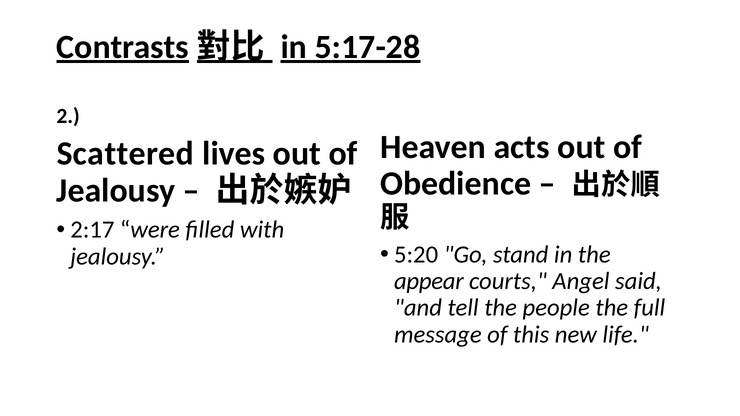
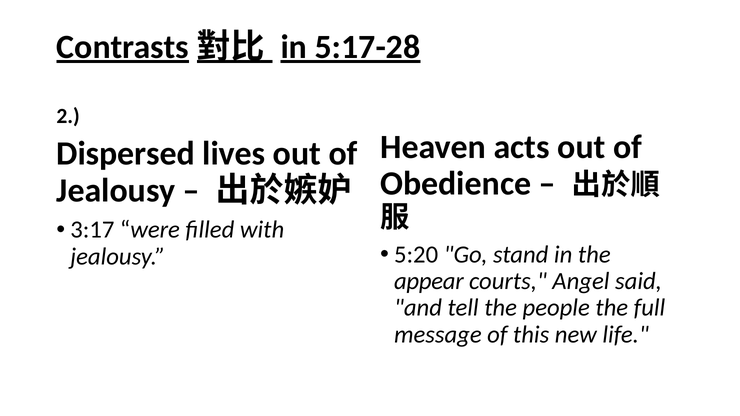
Scattered: Scattered -> Dispersed
2:17: 2:17 -> 3:17
